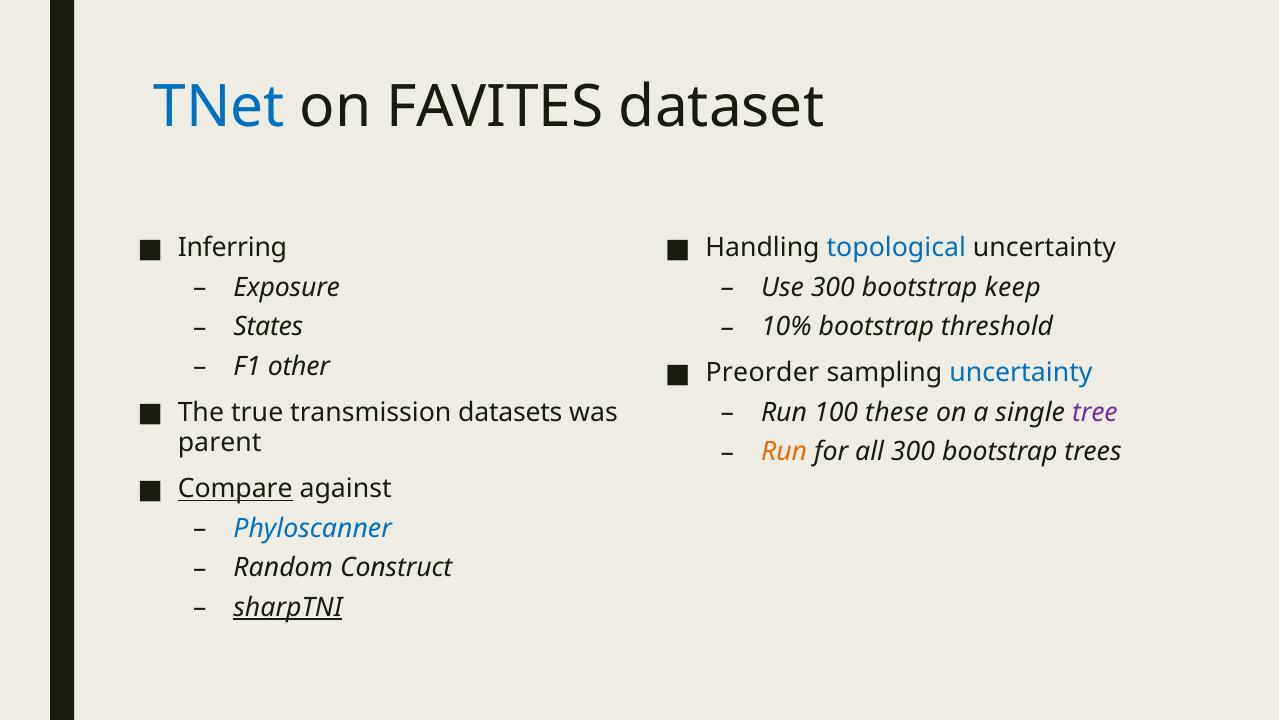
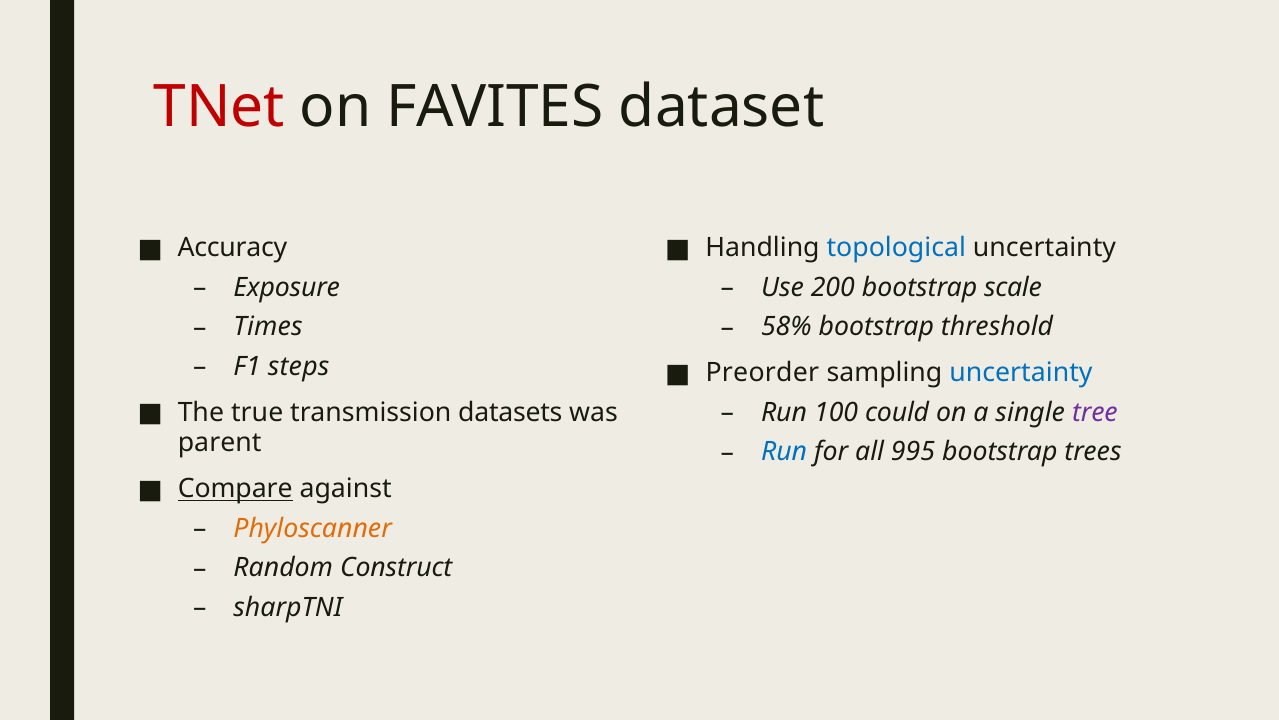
TNet colour: blue -> red
Inferring: Inferring -> Accuracy
Use 300: 300 -> 200
keep: keep -> scale
States: States -> Times
10%: 10% -> 58%
other: other -> steps
these: these -> could
Run at (784, 452) colour: orange -> blue
all 300: 300 -> 995
Phyloscanner colour: blue -> orange
sharpTNI underline: present -> none
